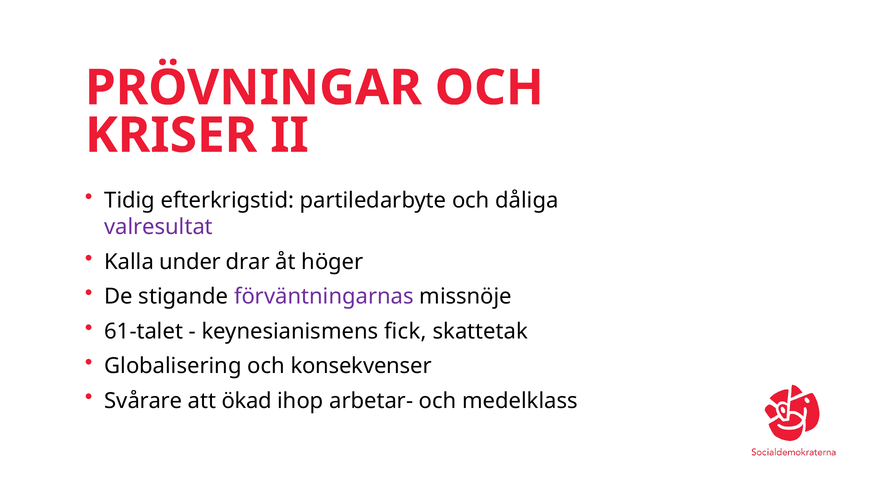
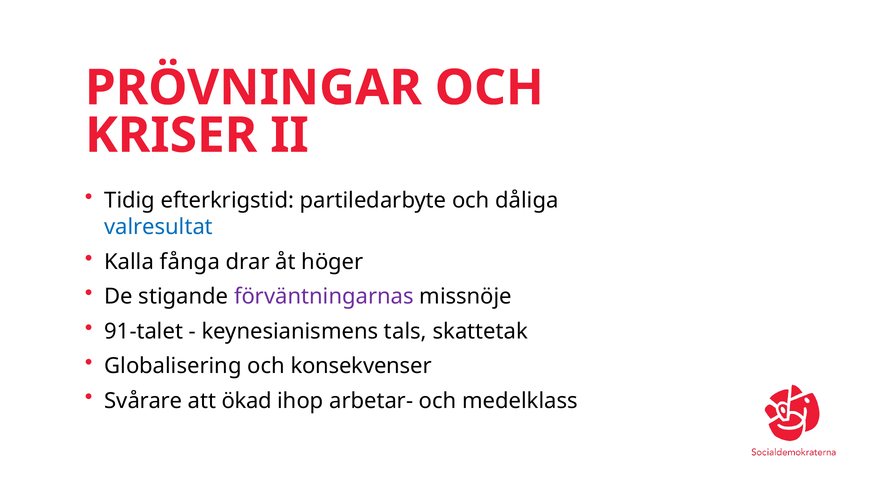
valresultat colour: purple -> blue
under: under -> fånga
61-talet: 61-talet -> 91-talet
fick: fick -> tals
